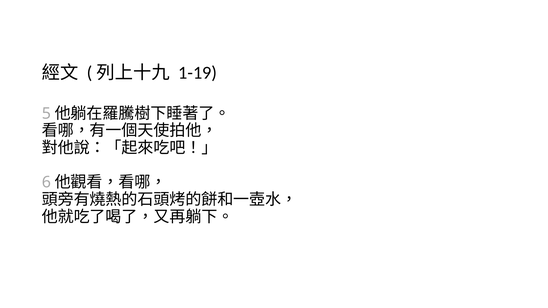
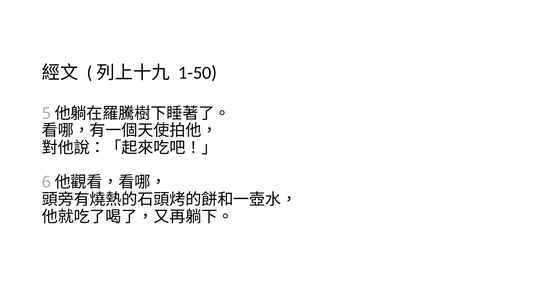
1-19: 1-19 -> 1-50
